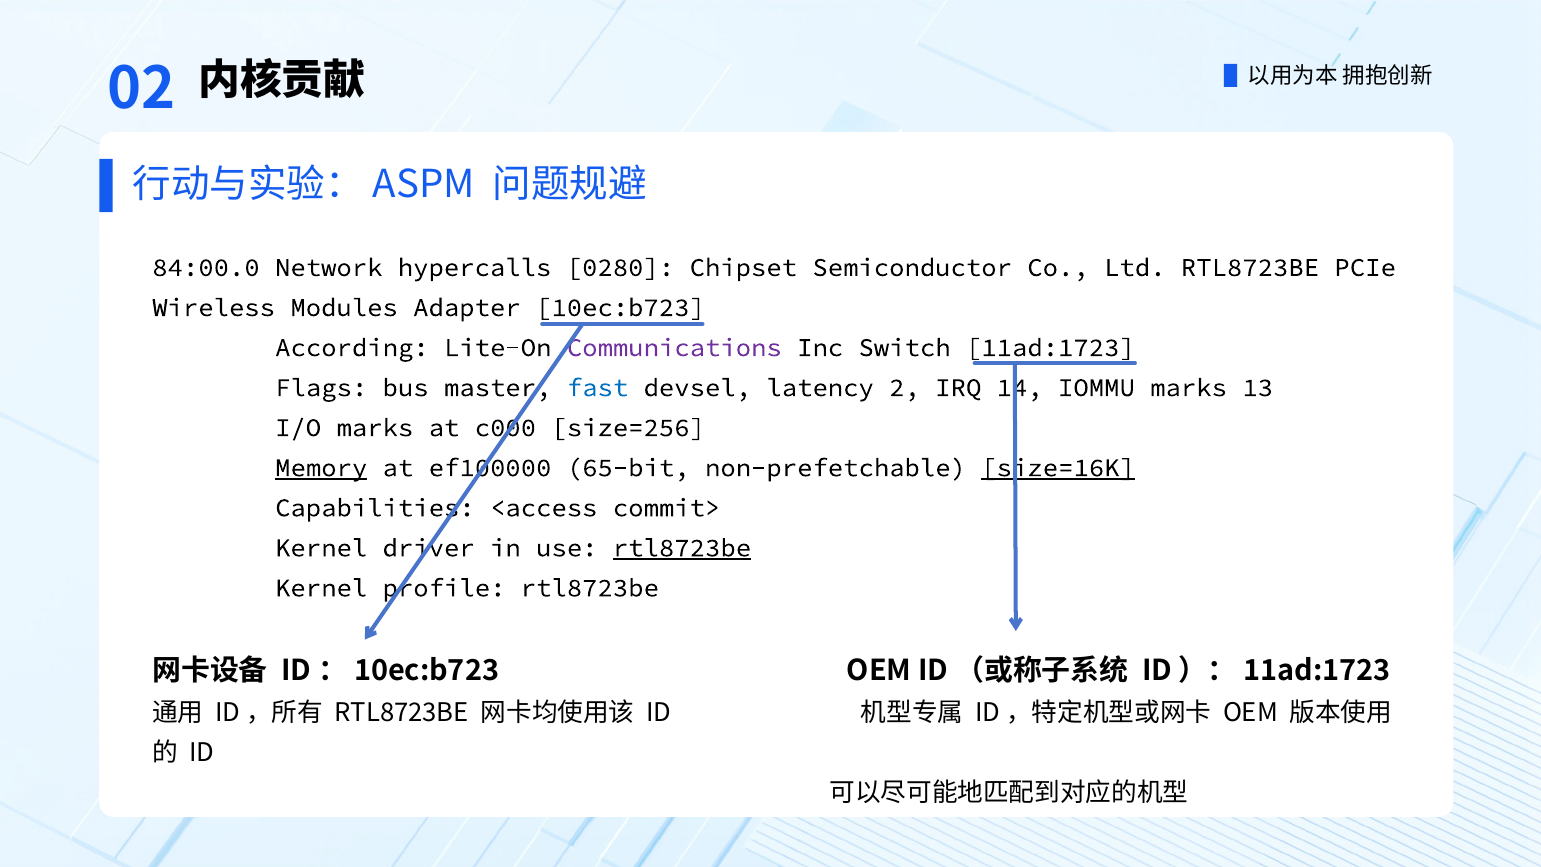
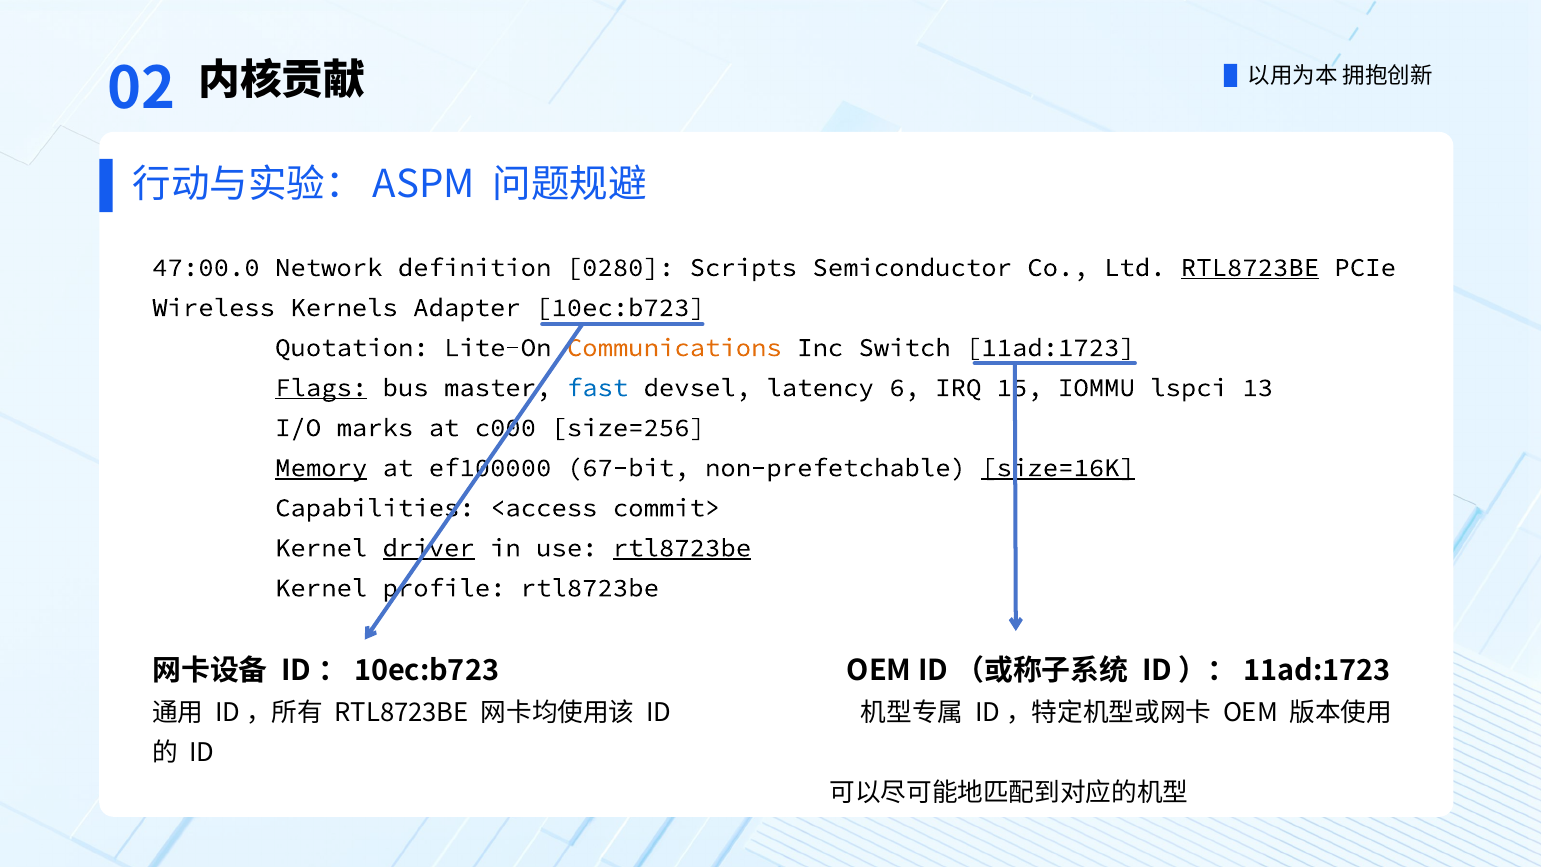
84:00.0: 84:00.0 -> 47:00.0
hypercalls: hypercalls -> definition
Chipset: Chipset -> Scripts
RTL8723BE at (1250, 267) underline: none -> present
Modules: Modules -> Kernels
According: According -> Quotation
Communications colour: purple -> orange
Flags underline: none -> present
2: 2 -> 6
14: 14 -> 15
IOMMU marks: marks -> lspci
65-bit: 65-bit -> 67-bit
driver underline: none -> present
